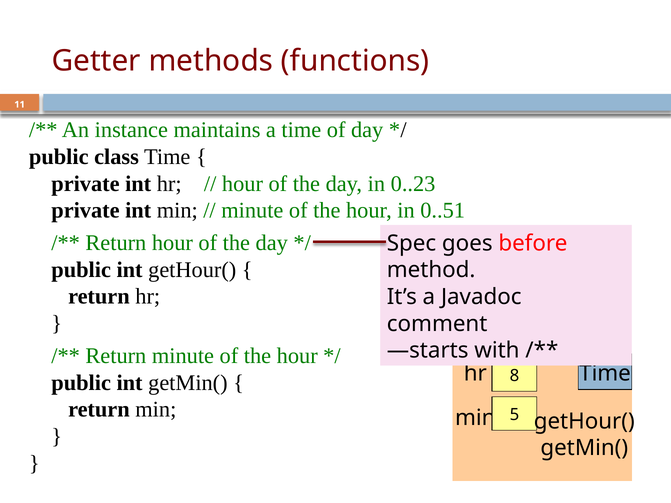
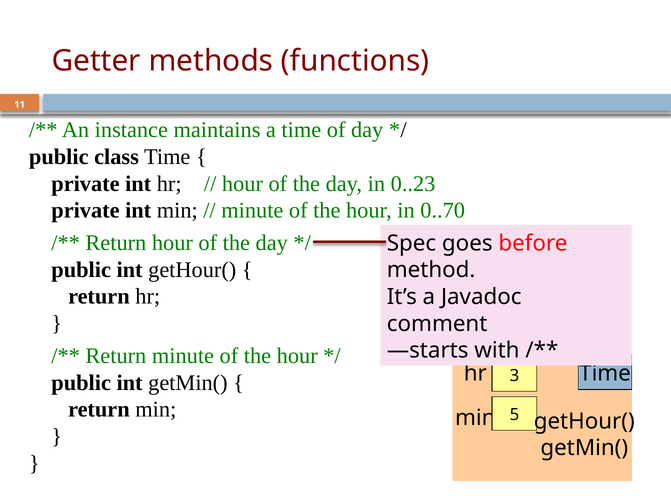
0..51: 0..51 -> 0..70
8: 8 -> 3
